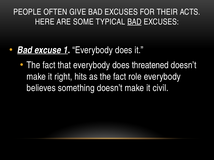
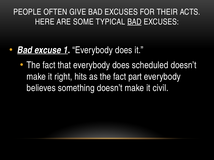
threatened: threatened -> scheduled
role: role -> part
